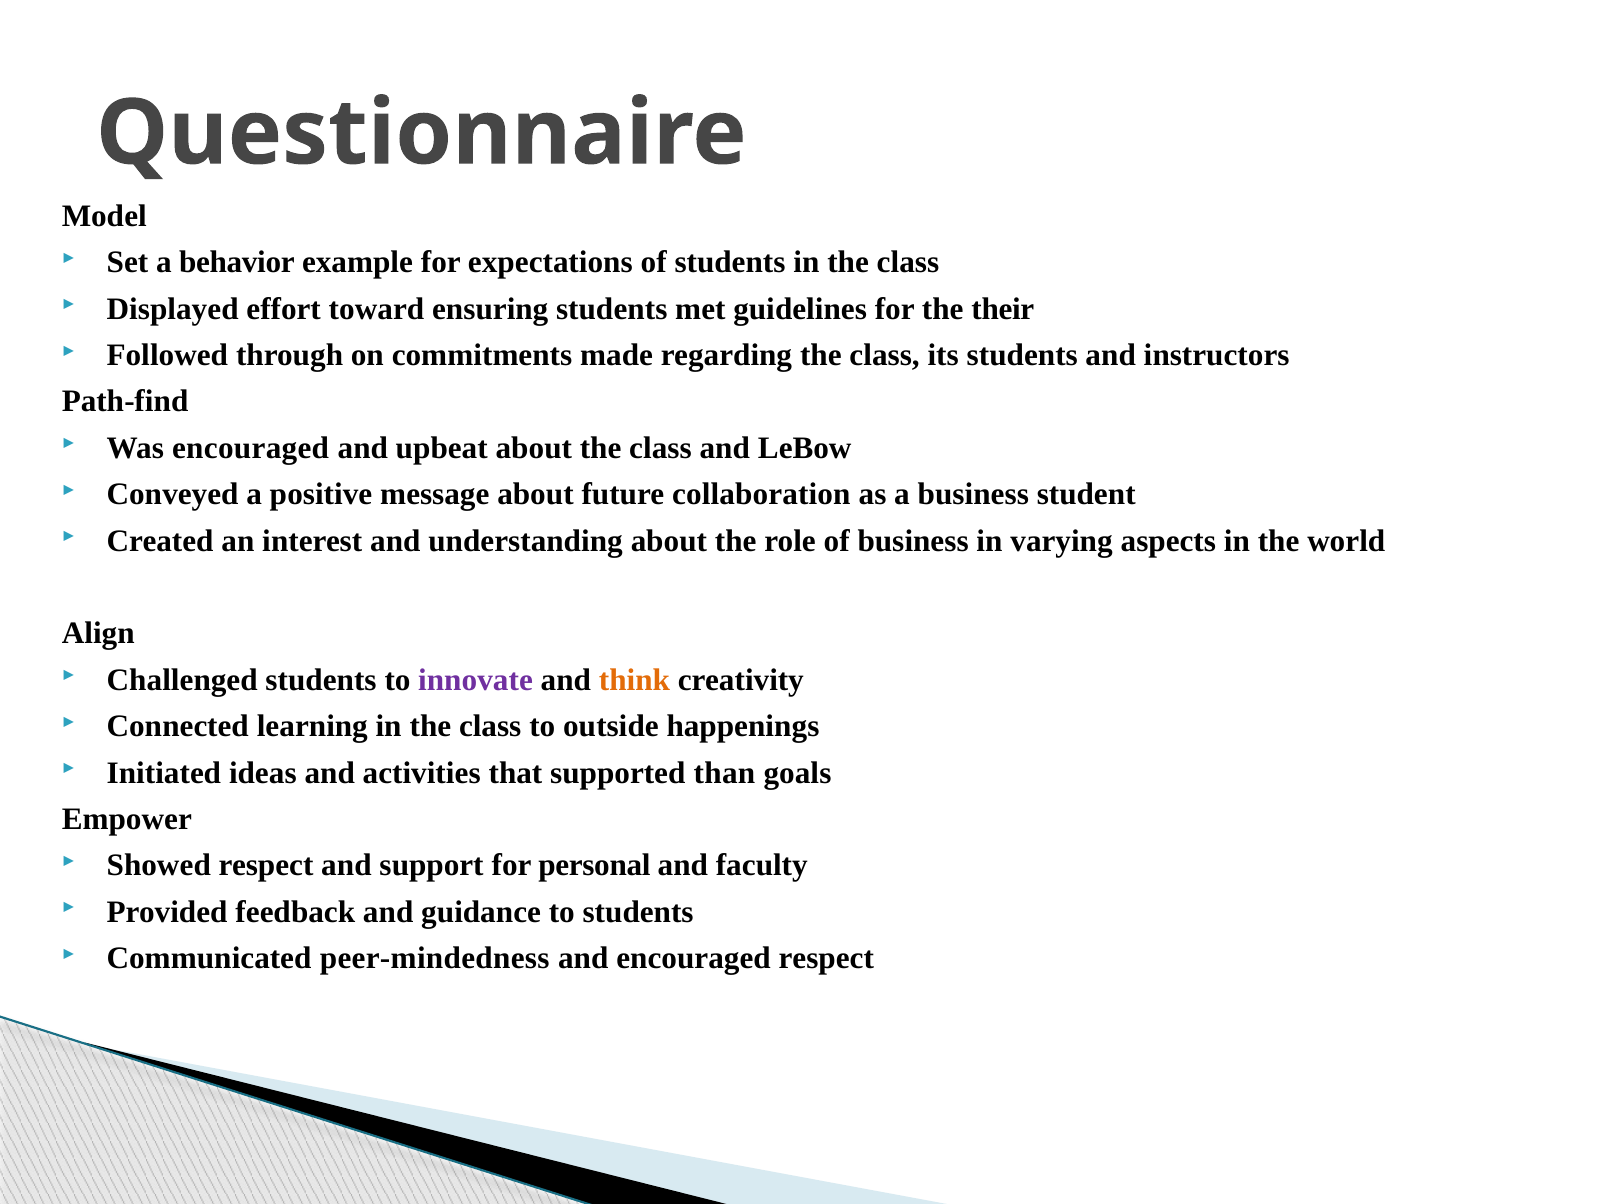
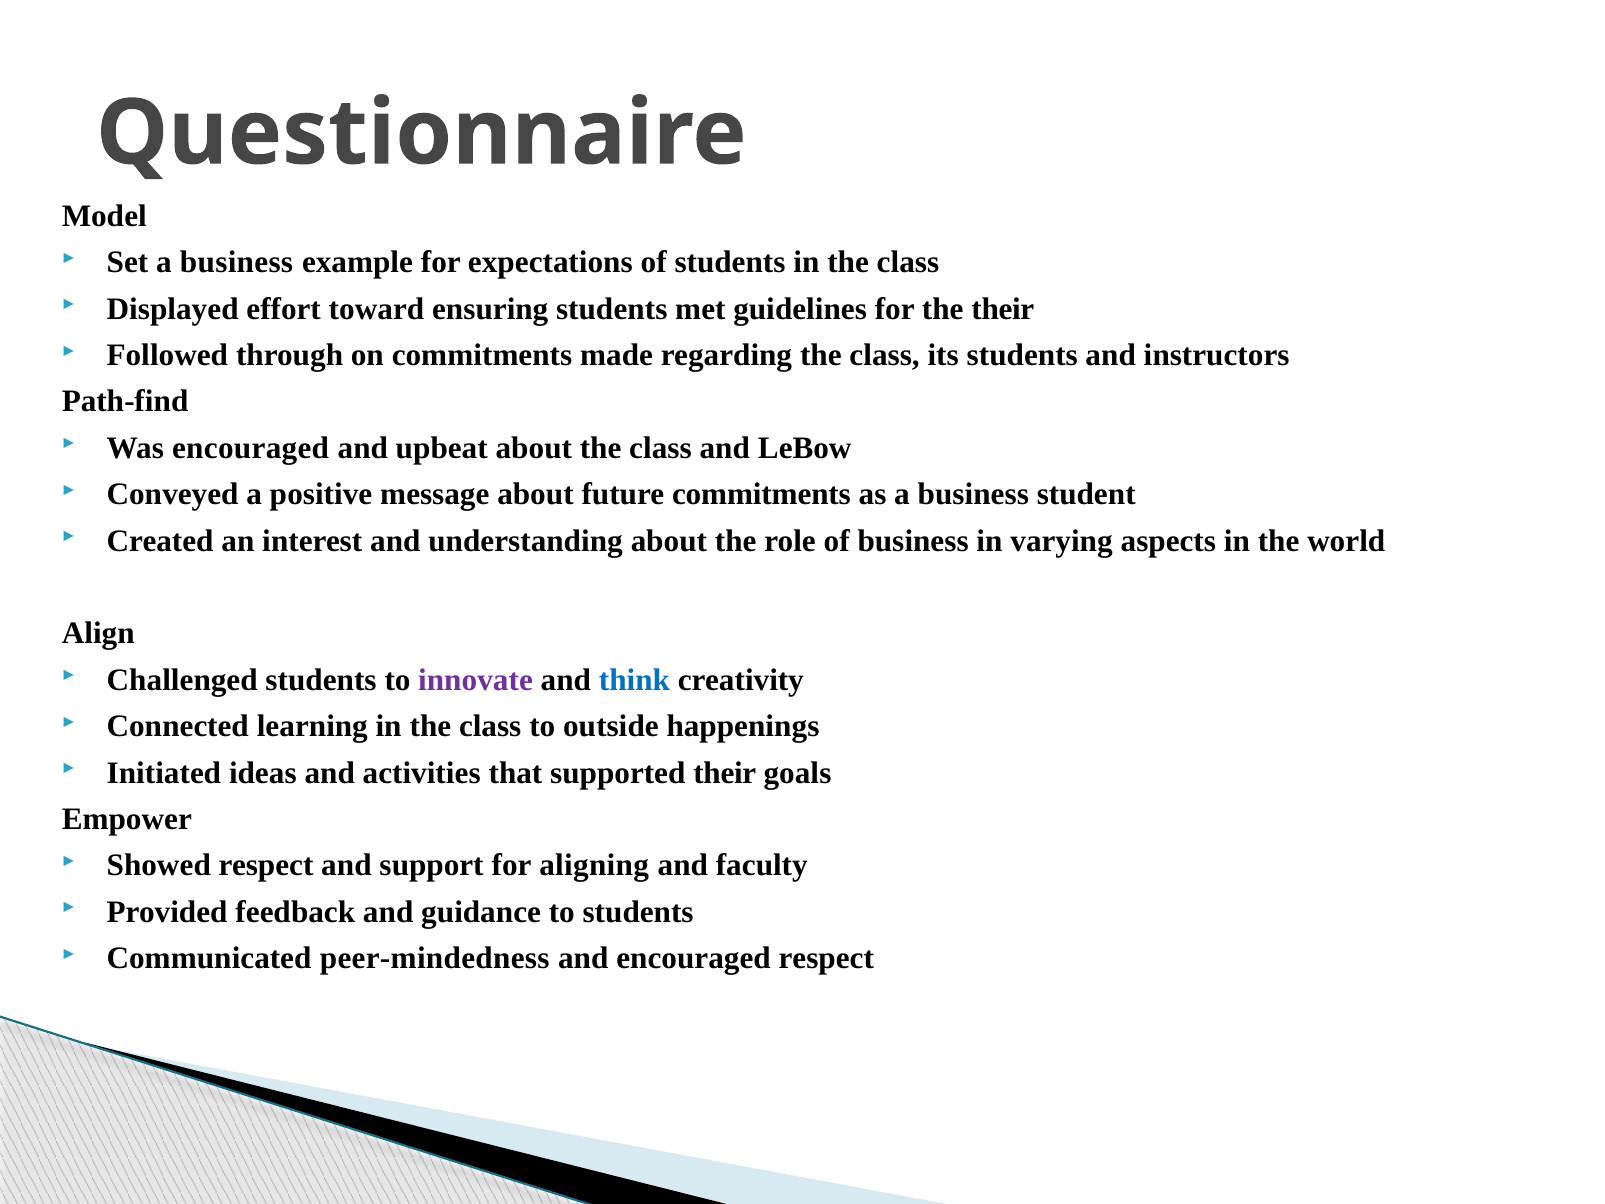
Set a behavior: behavior -> business
future collaboration: collaboration -> commitments
think colour: orange -> blue
supported than: than -> their
personal: personal -> aligning
